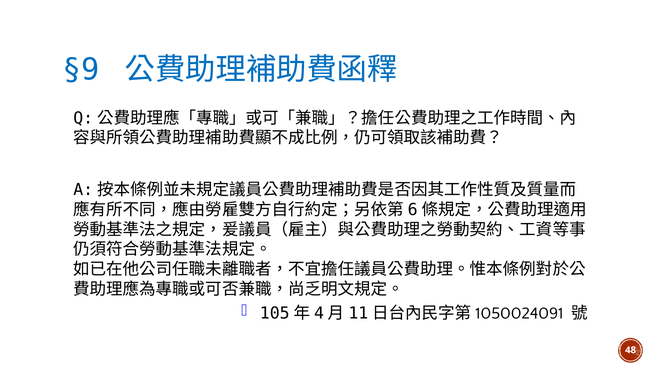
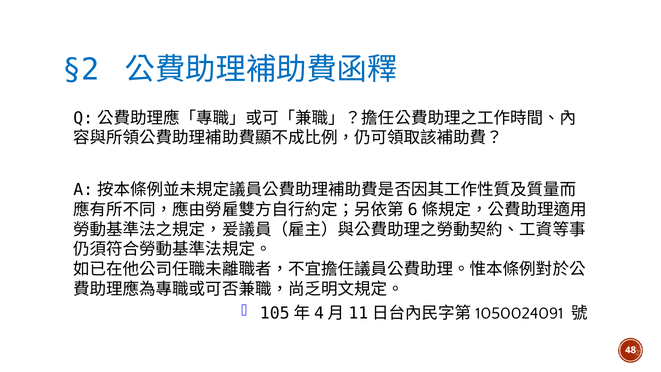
§9: §9 -> §2
